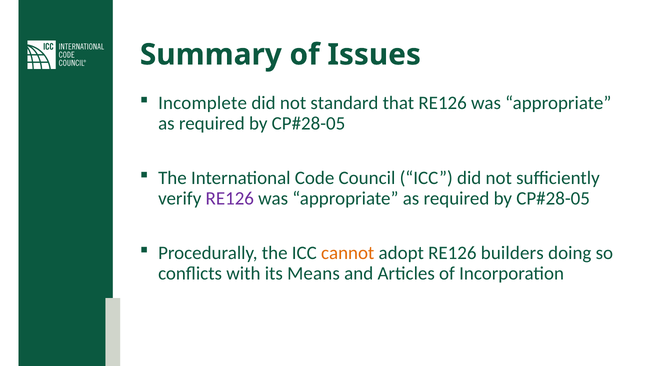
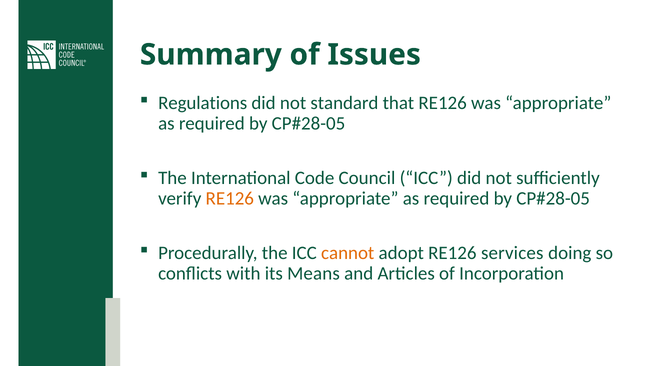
Incomplete: Incomplete -> Regulations
RE126 at (230, 198) colour: purple -> orange
builders: builders -> services
